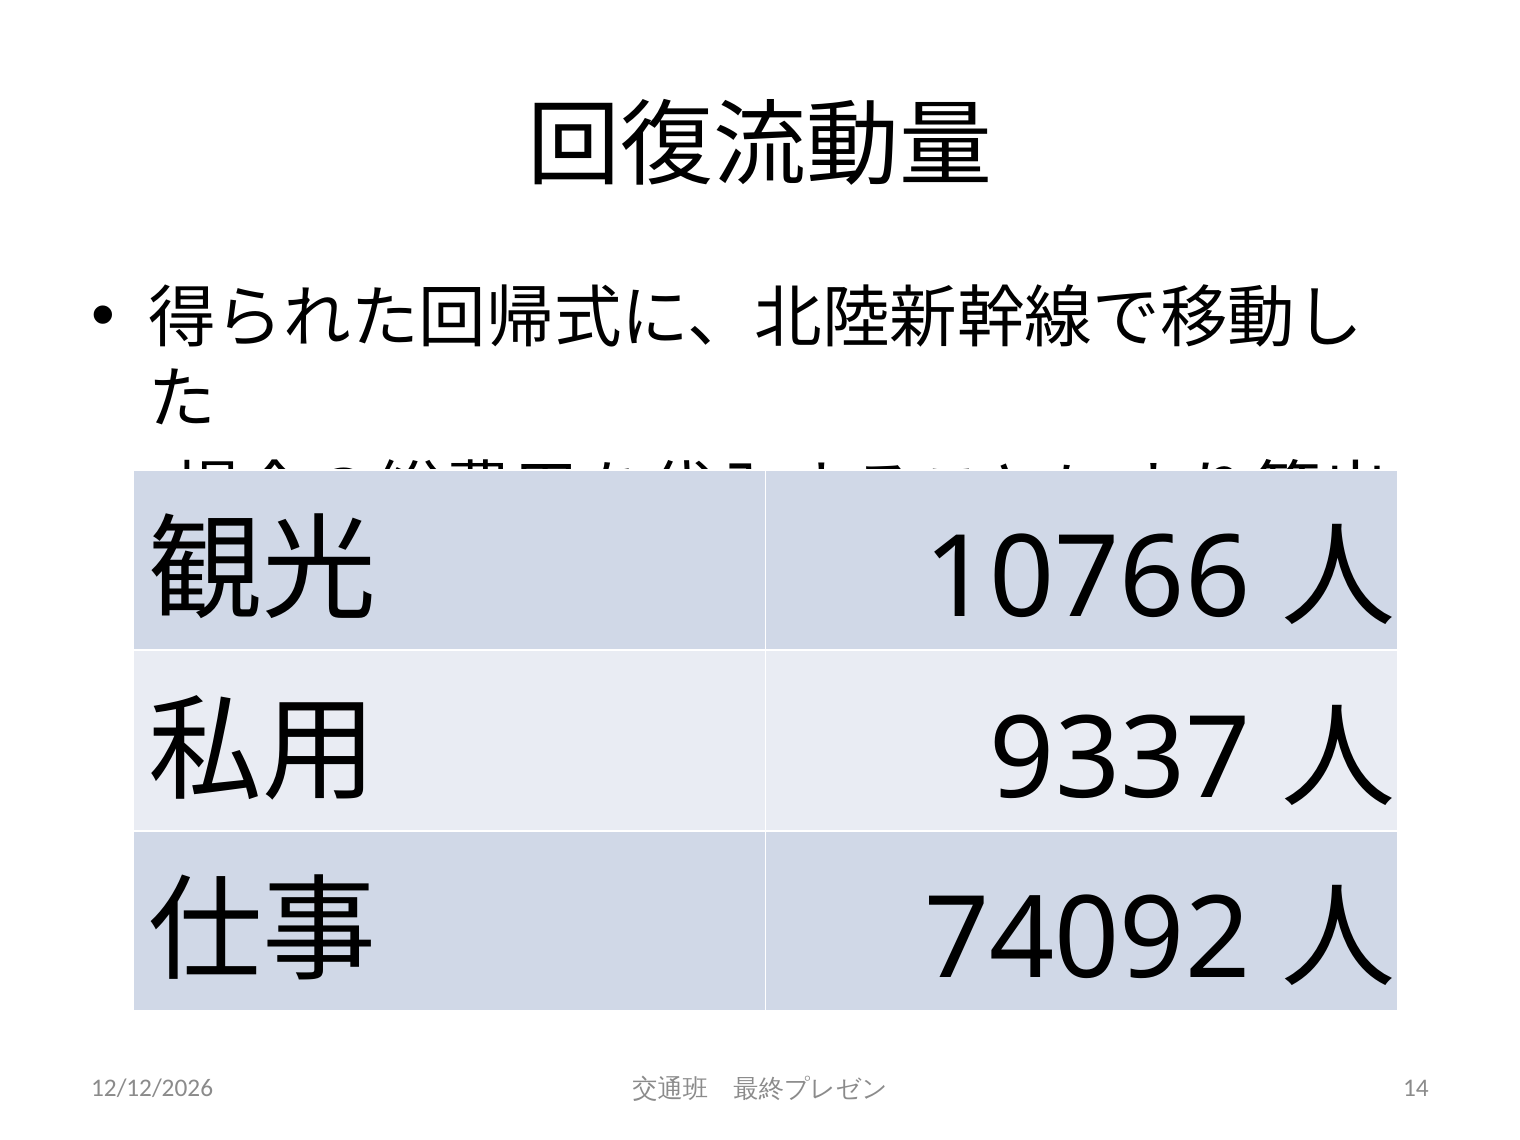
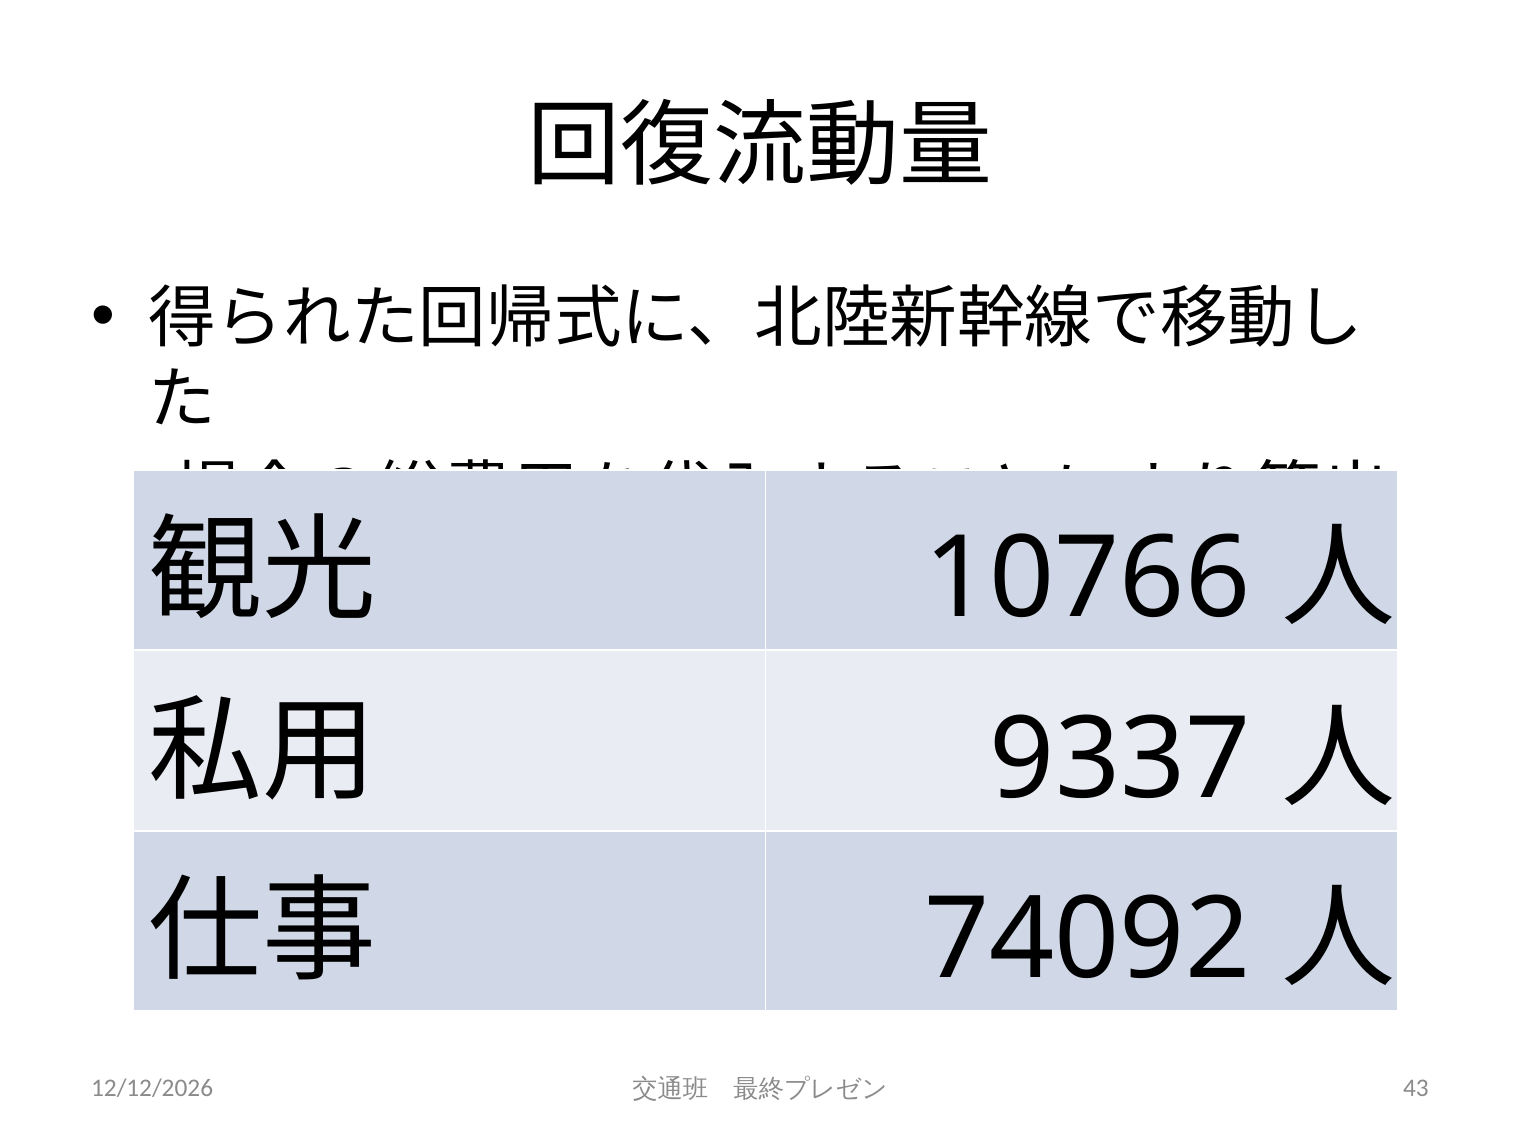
14: 14 -> 43
